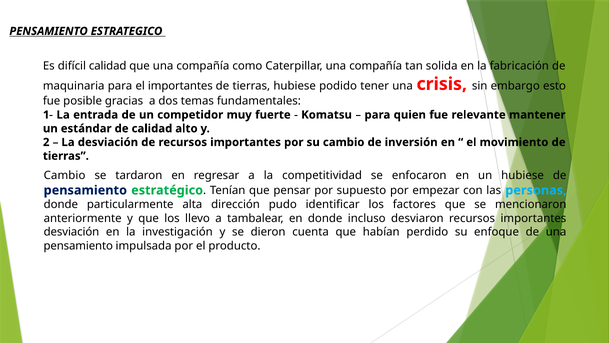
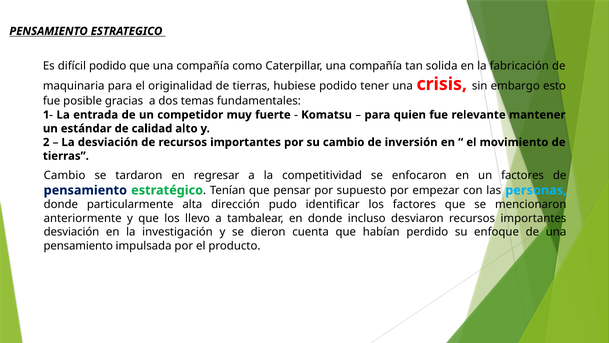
difícil calidad: calidad -> podido
el importantes: importantes -> originalidad
un hubiese: hubiese -> factores
